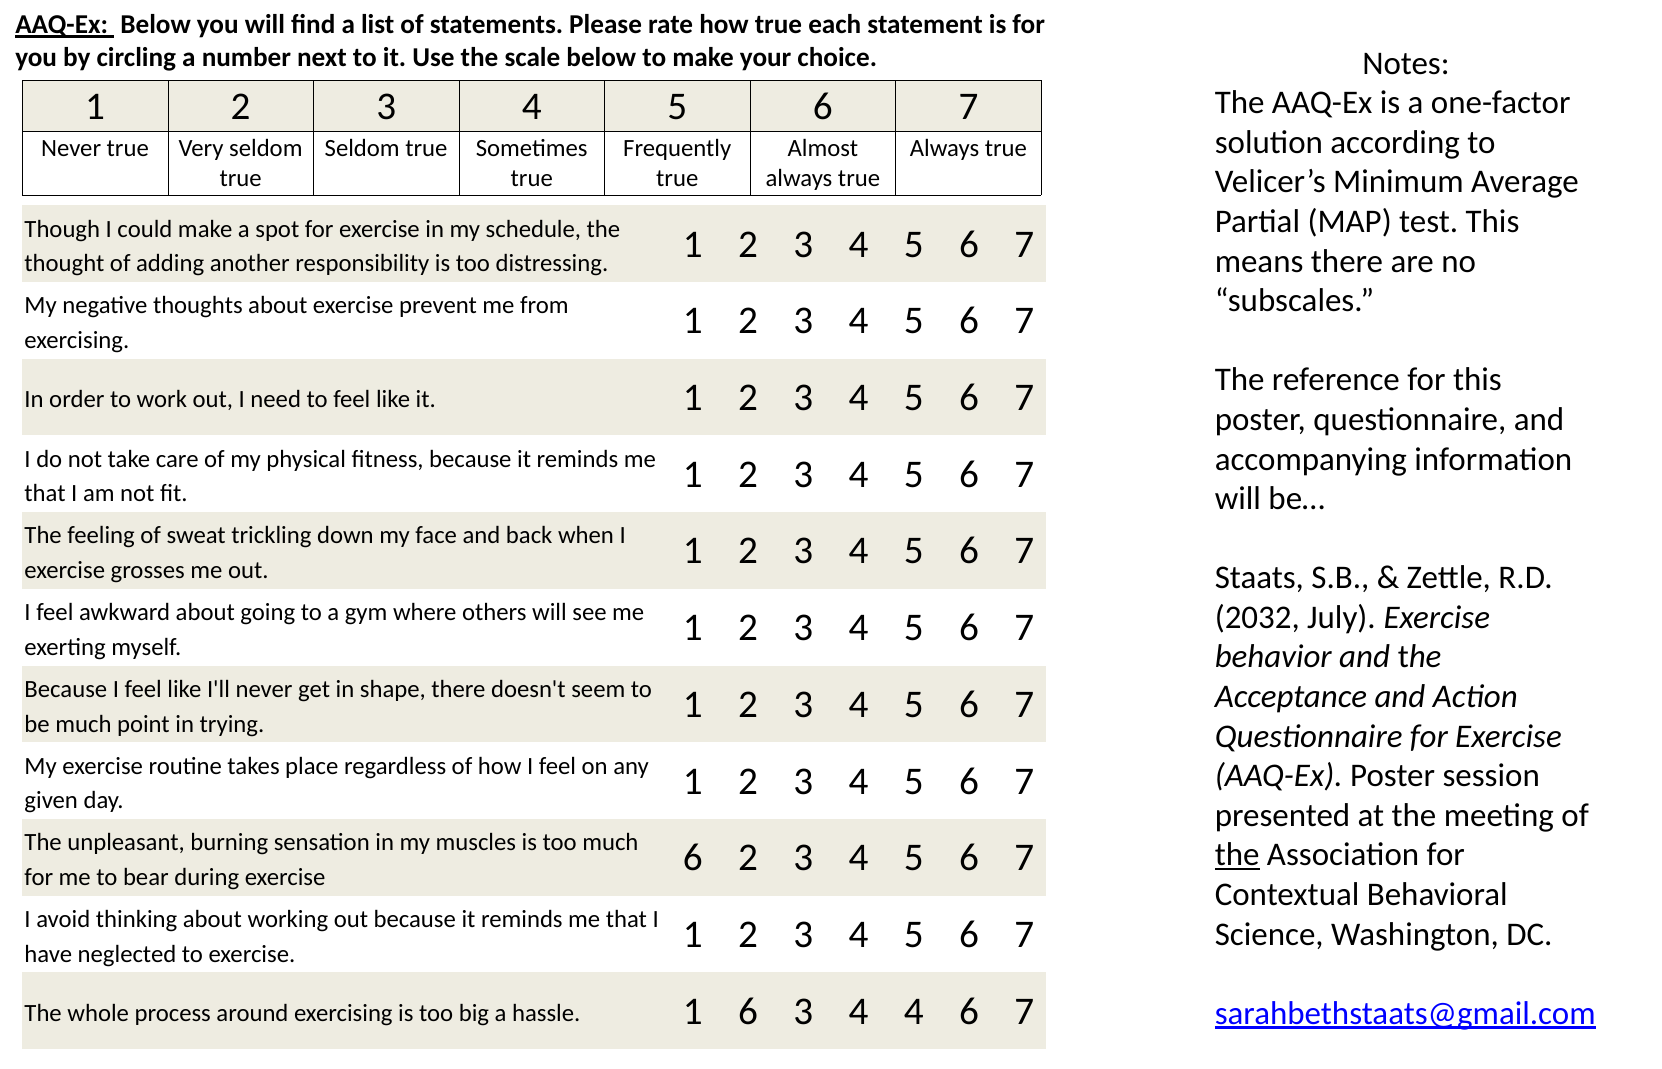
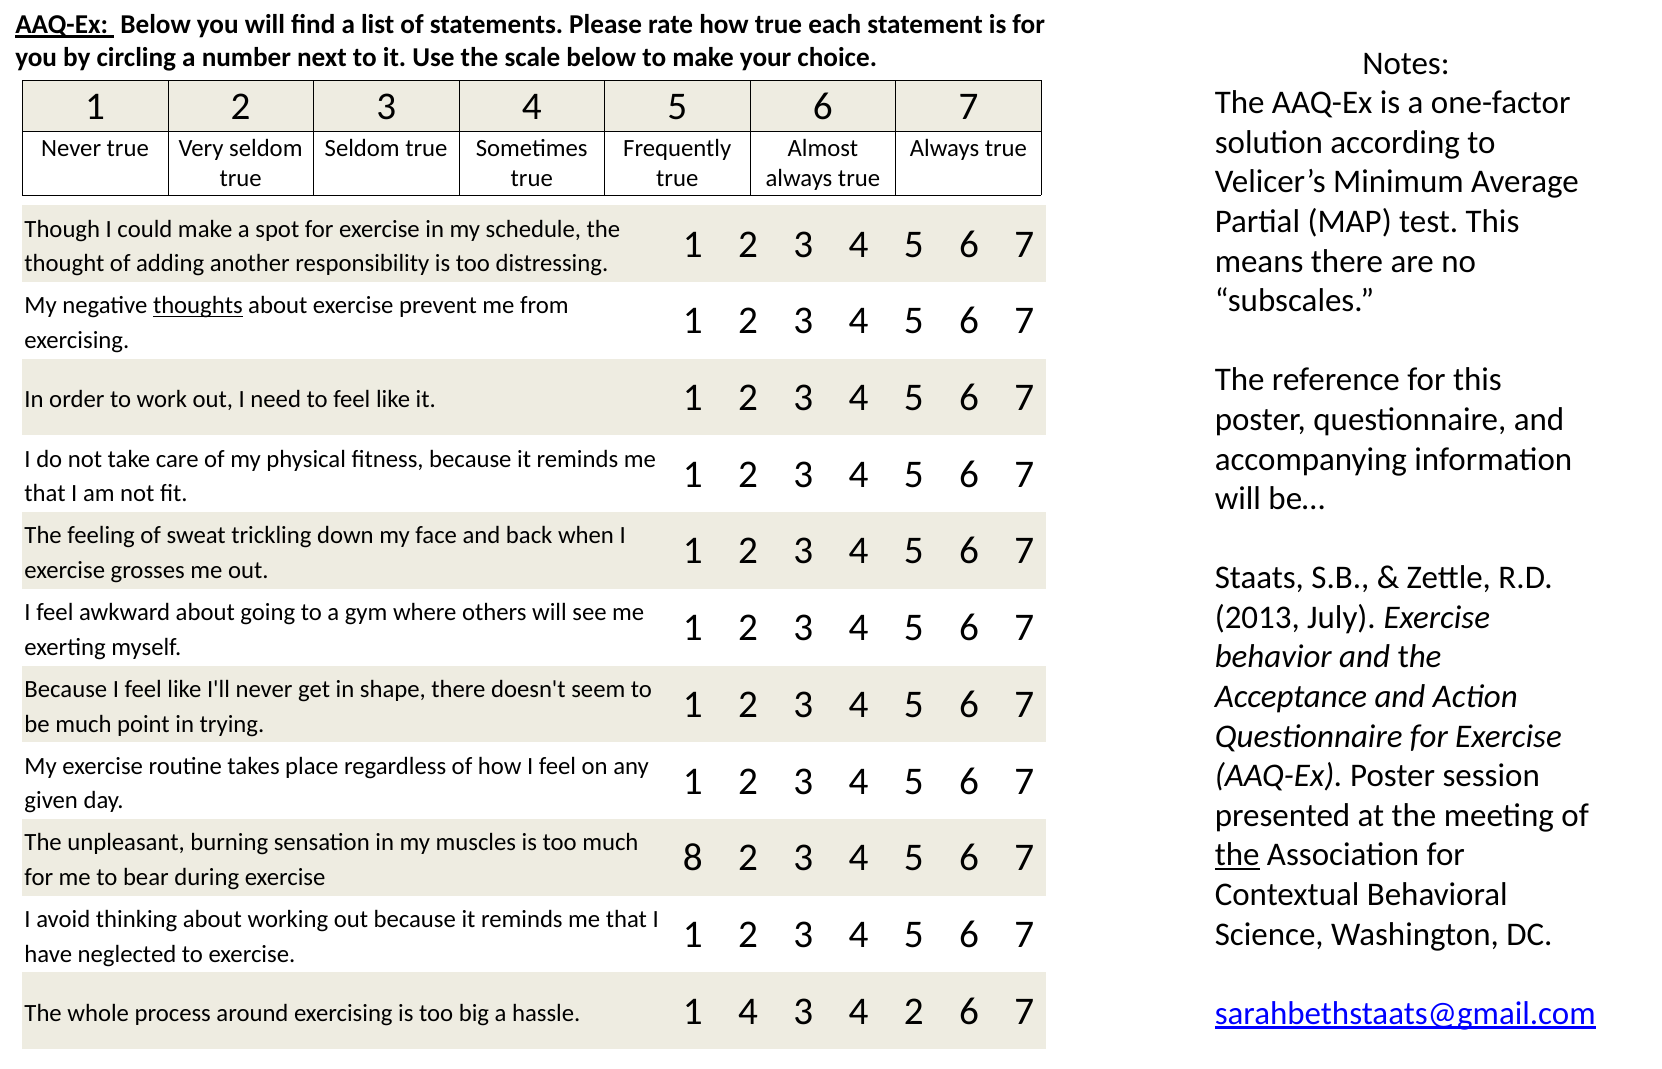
thoughts underline: none -> present
2032: 2032 -> 2013
exercise 6: 6 -> 8
1 6: 6 -> 4
4 4: 4 -> 2
